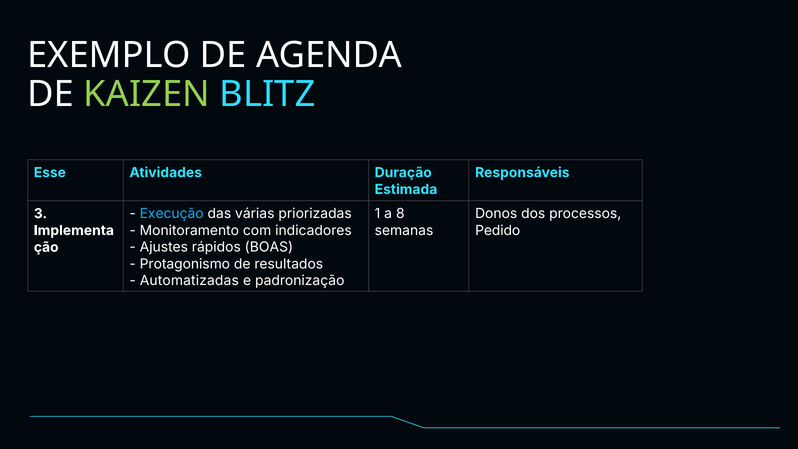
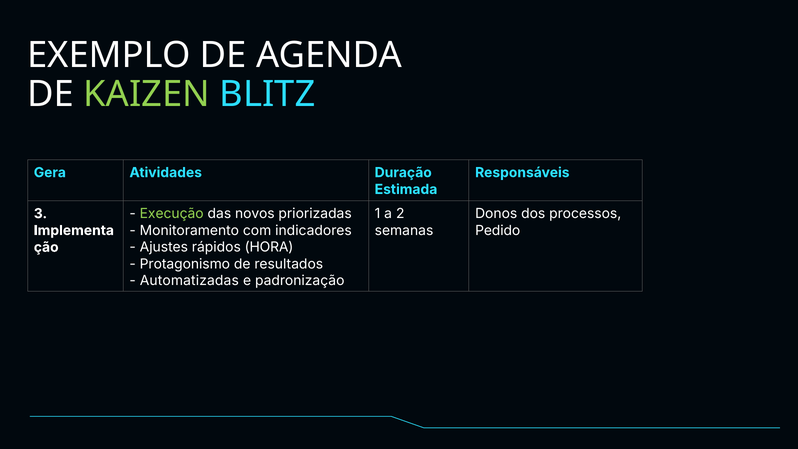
Esse: Esse -> Gera
Execução colour: light blue -> light green
várias: várias -> novos
8: 8 -> 2
BOAS: BOAS -> HORA
